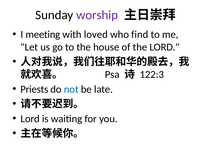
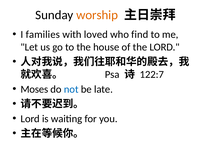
worship colour: purple -> orange
meeting: meeting -> families
122:3: 122:3 -> 122:7
Priests: Priests -> Moses
